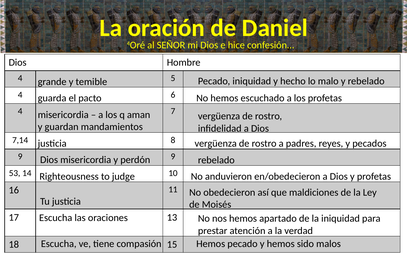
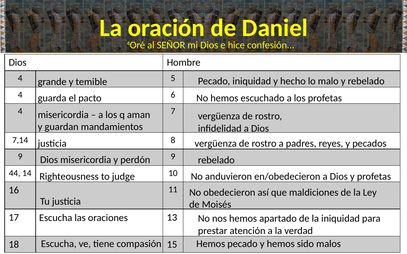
53: 53 -> 44
